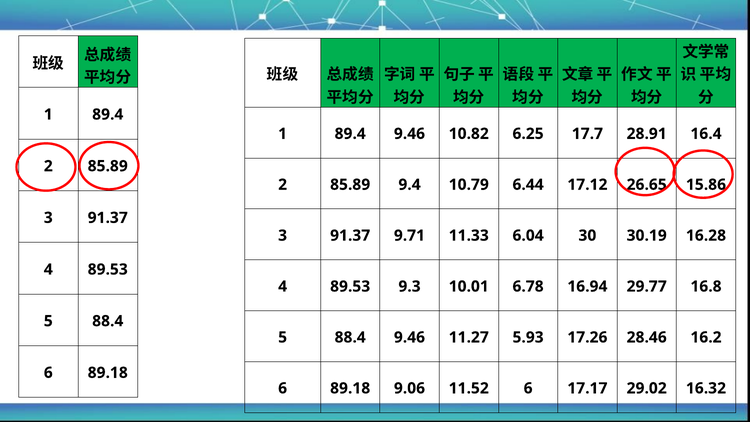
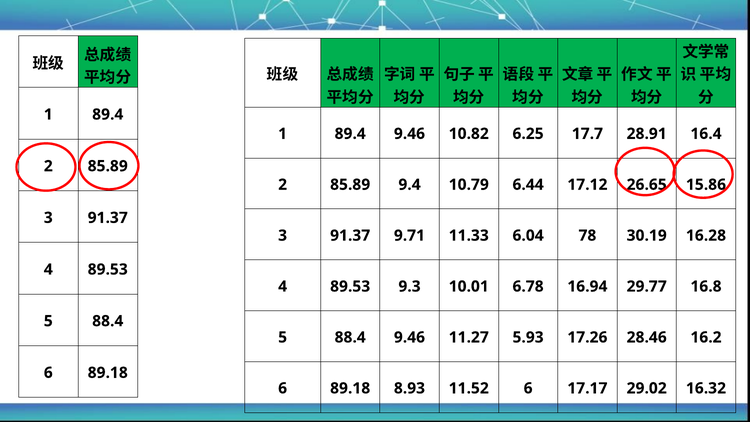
30: 30 -> 78
9.06: 9.06 -> 8.93
